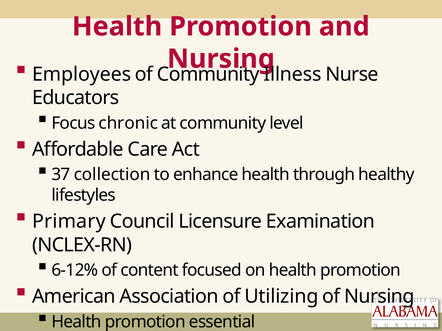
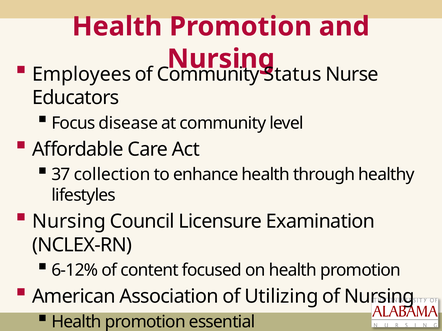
Illness: Illness -> Status
chronic: chronic -> disease
Primary at (69, 222): Primary -> Nursing
